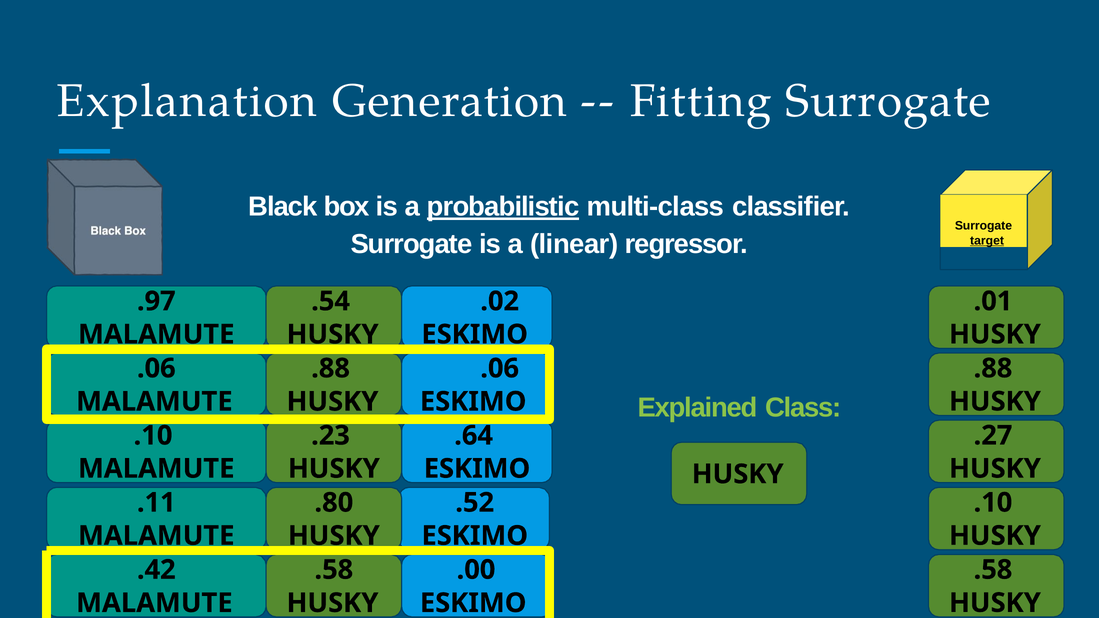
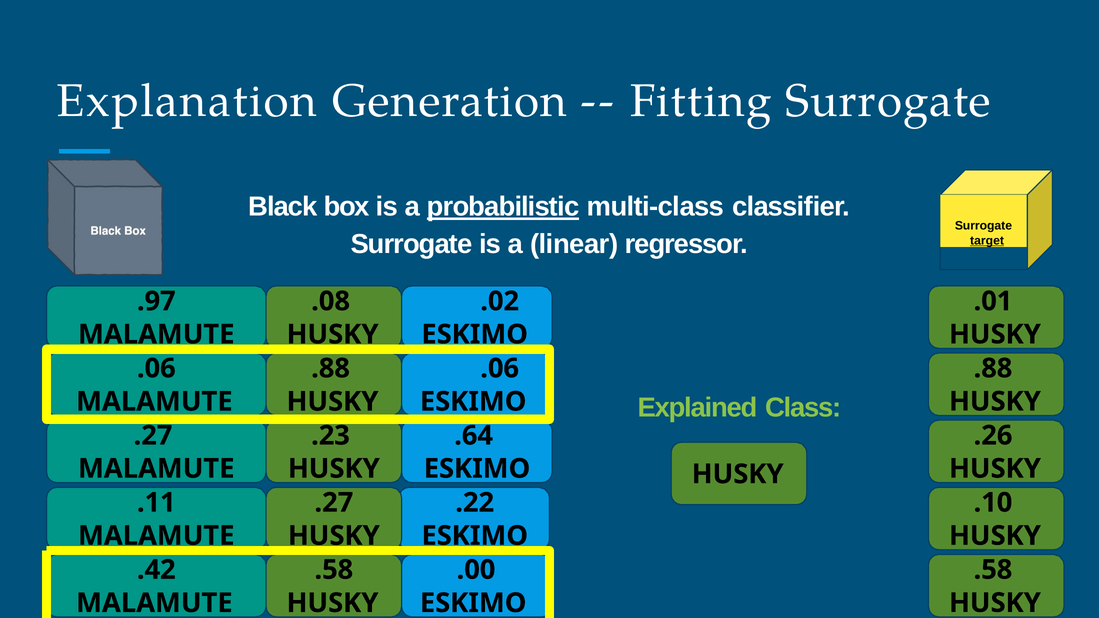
.54: .54 -> .08
.10 at (153, 436): .10 -> .27
.27: .27 -> .26
.80 at (334, 503): .80 -> .27
.52: .52 -> .22
